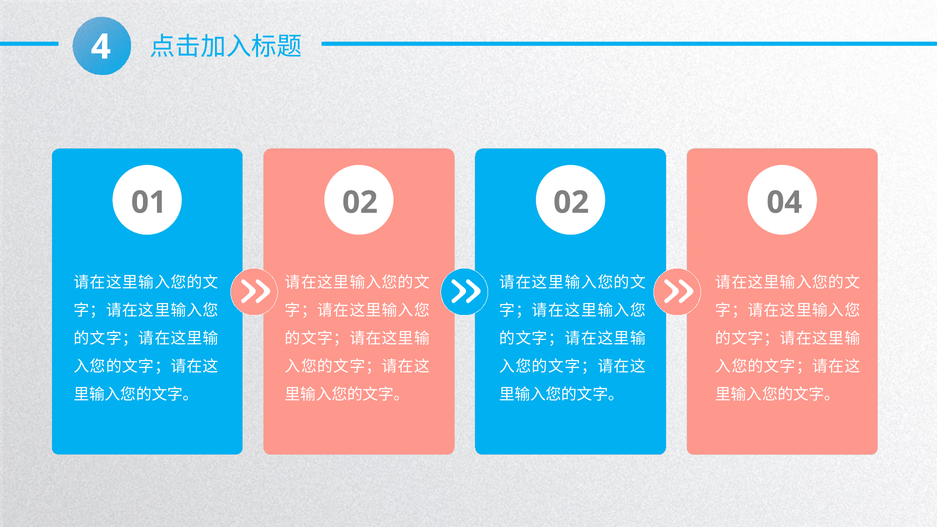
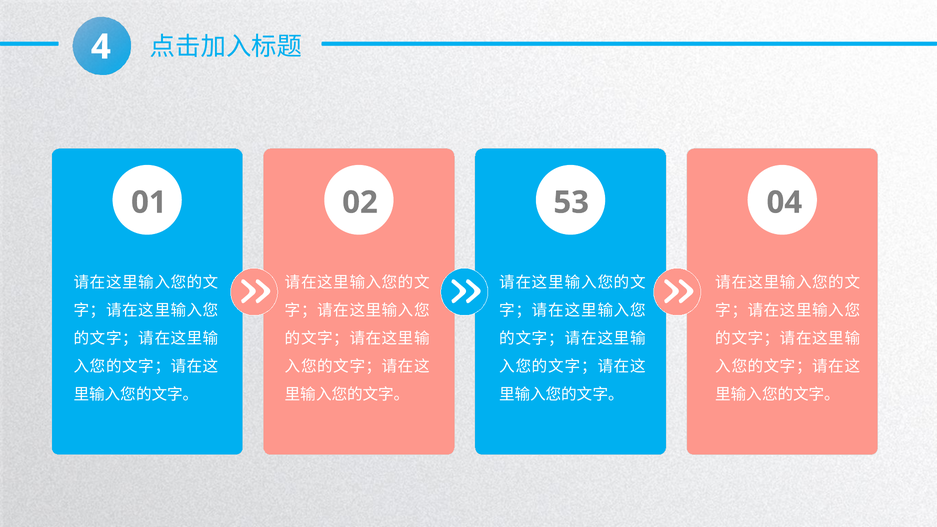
02 02: 02 -> 53
